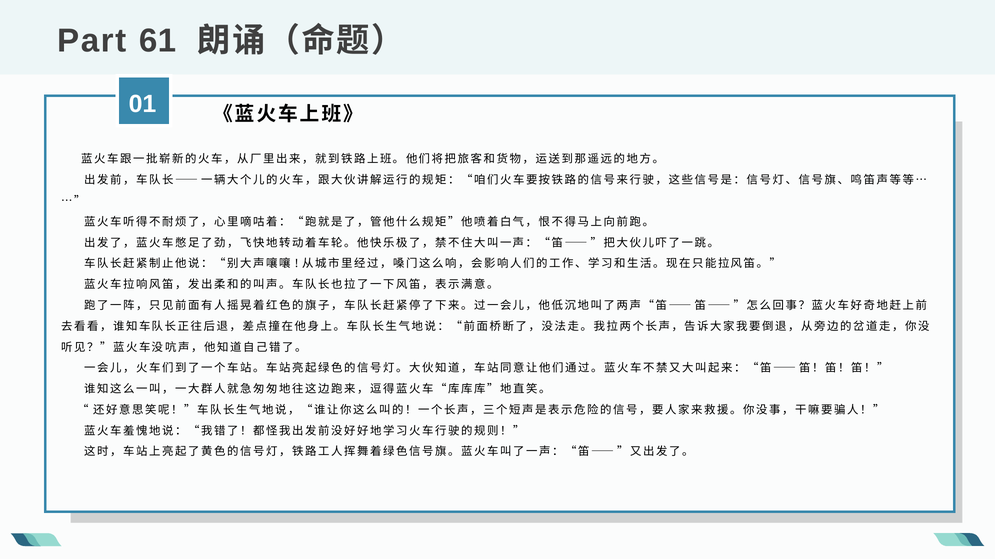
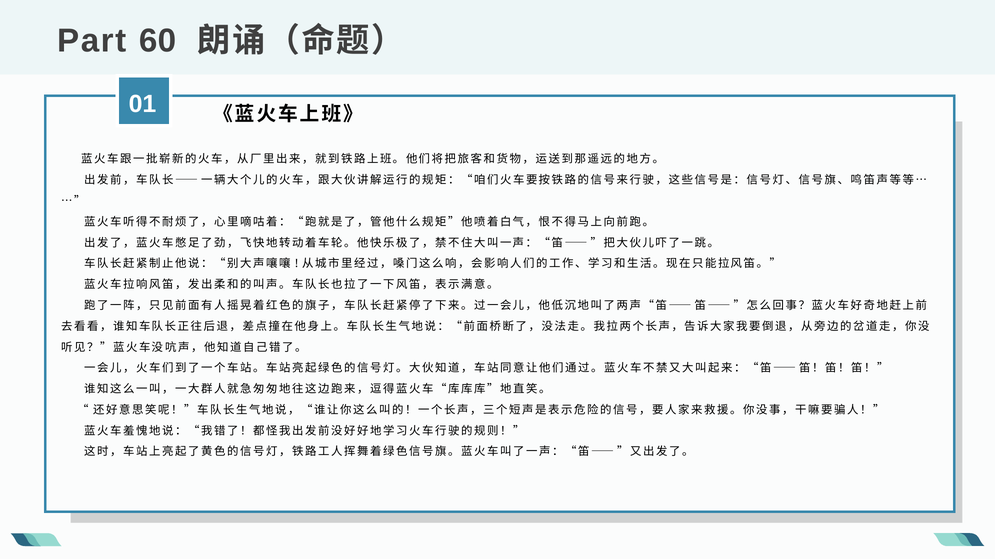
61: 61 -> 60
